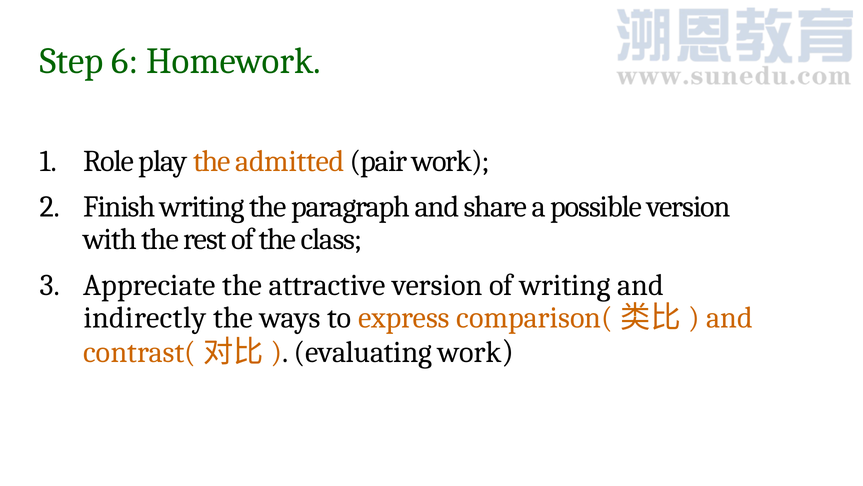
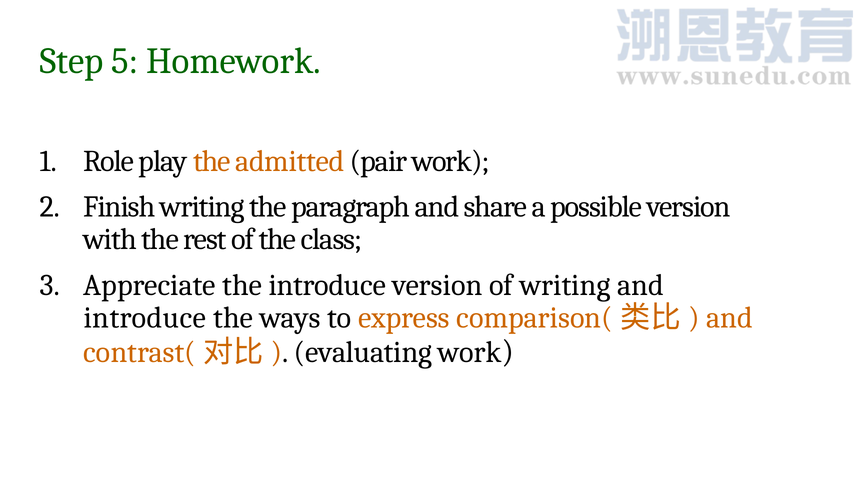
6: 6 -> 5
the attractive: attractive -> introduce
indirectly at (145, 317): indirectly -> introduce
